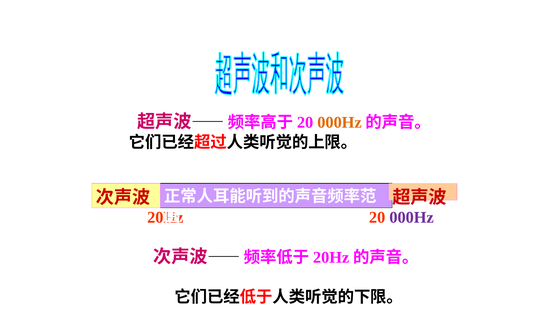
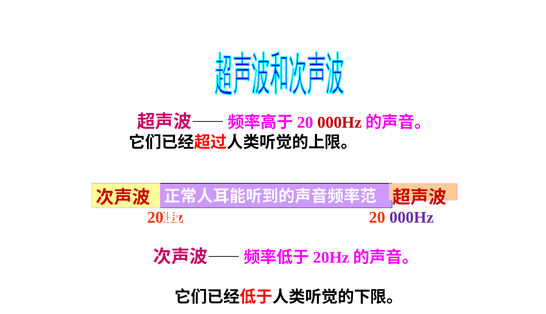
000Hz at (339, 122) colour: orange -> red
